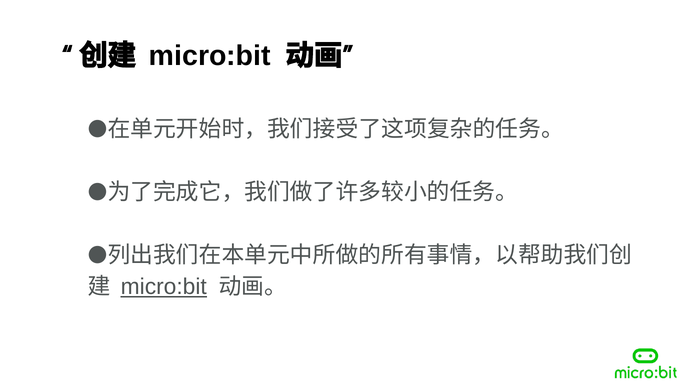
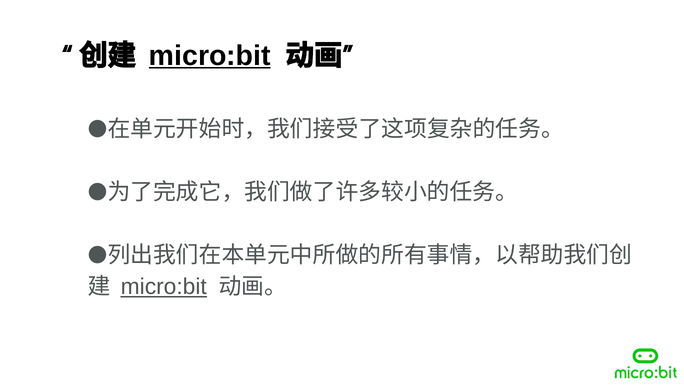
micro:bit at (210, 56) underline: none -> present
